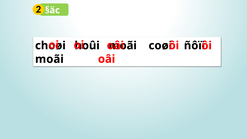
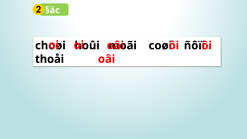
moãi at (49, 59): moãi -> thoåi
